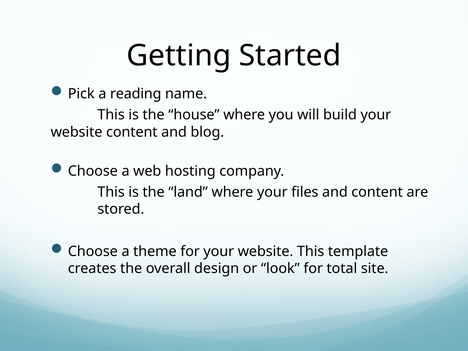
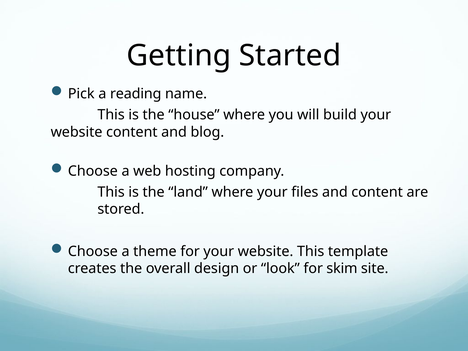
total: total -> skim
